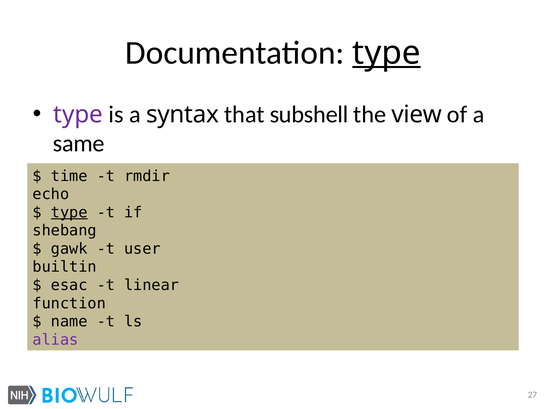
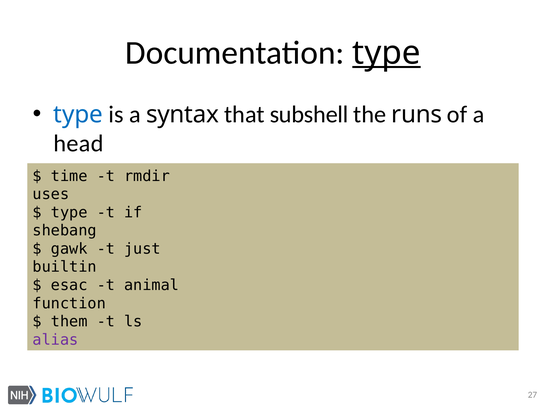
type at (78, 115) colour: purple -> blue
view: view -> runs
same: same -> head
echo: echo -> uses
type at (69, 213) underline: present -> none
user: user -> just
linear: linear -> animal
name: name -> them
